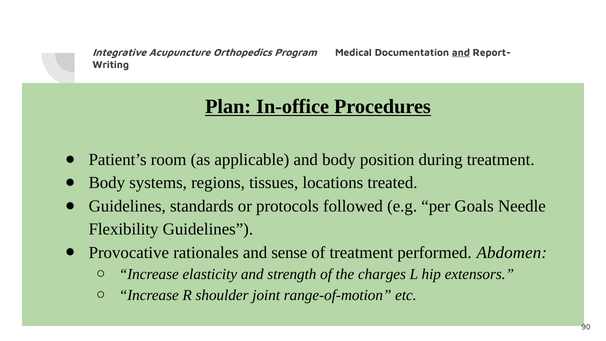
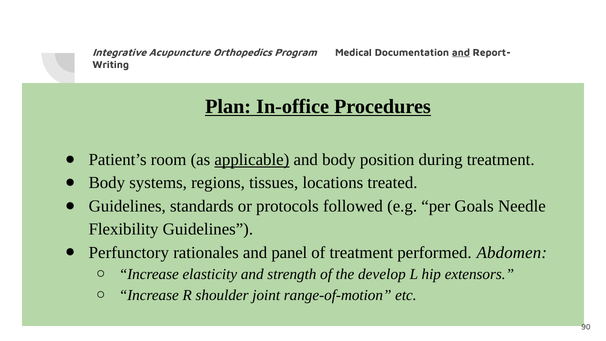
applicable underline: none -> present
Provocative: Provocative -> Perfunctory
sense: sense -> panel
charges: charges -> develop
